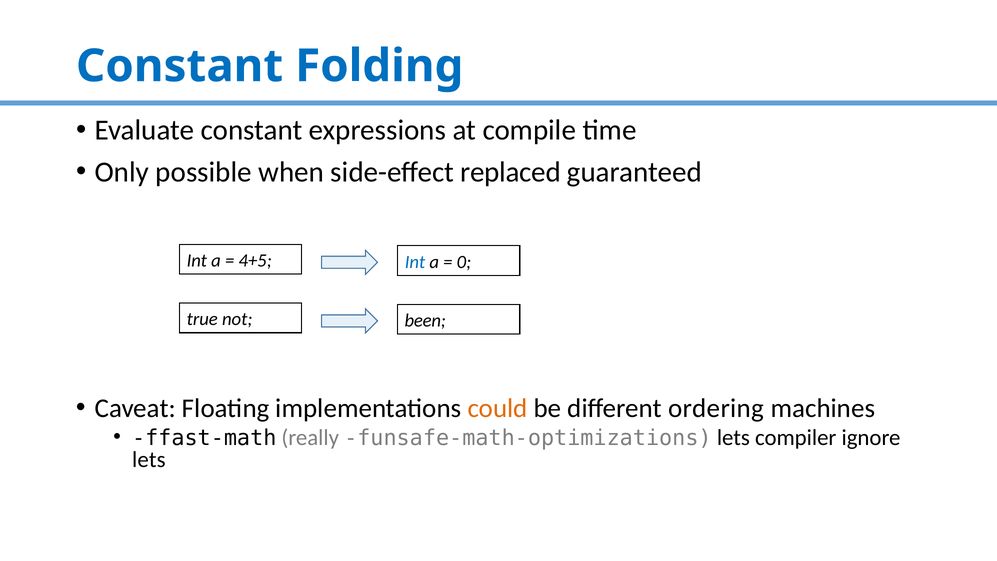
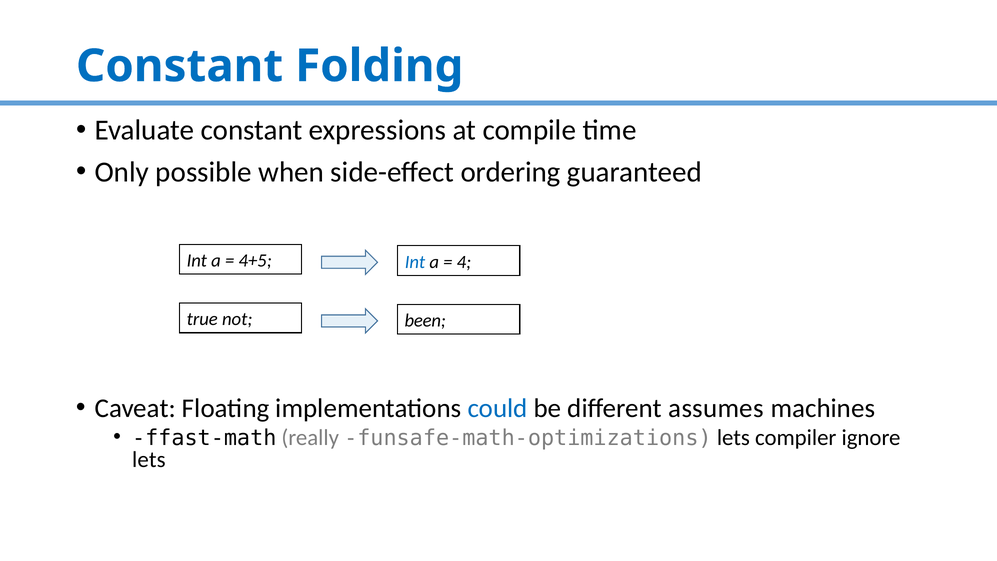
replaced: replaced -> ordering
0: 0 -> 4
could colour: orange -> blue
ordering: ordering -> assumes
